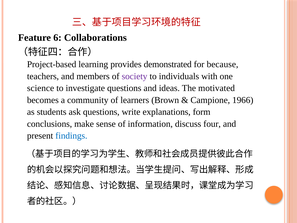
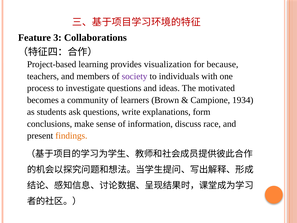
6: 6 -> 3
demonstrated: demonstrated -> visualization
science: science -> process
1966: 1966 -> 1934
four: four -> race
findings colour: blue -> orange
